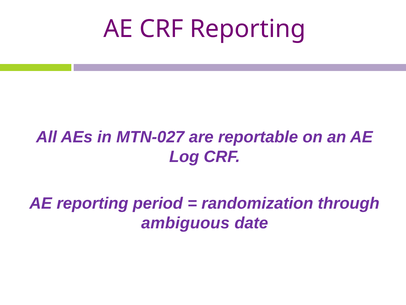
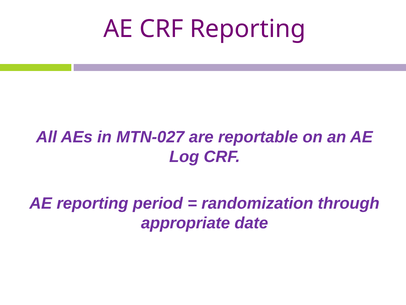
ambiguous: ambiguous -> appropriate
